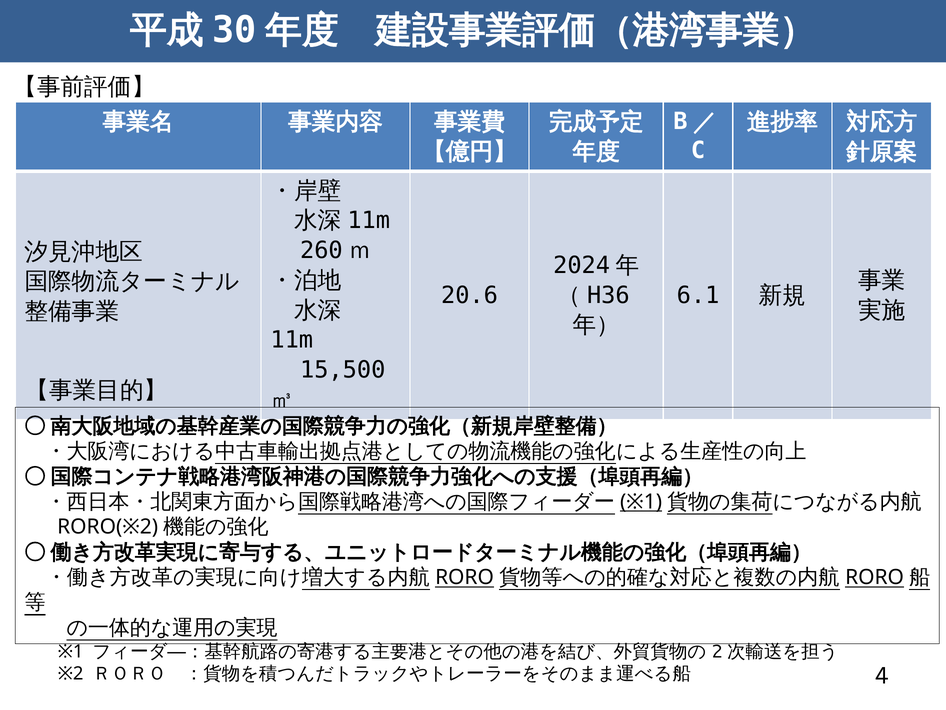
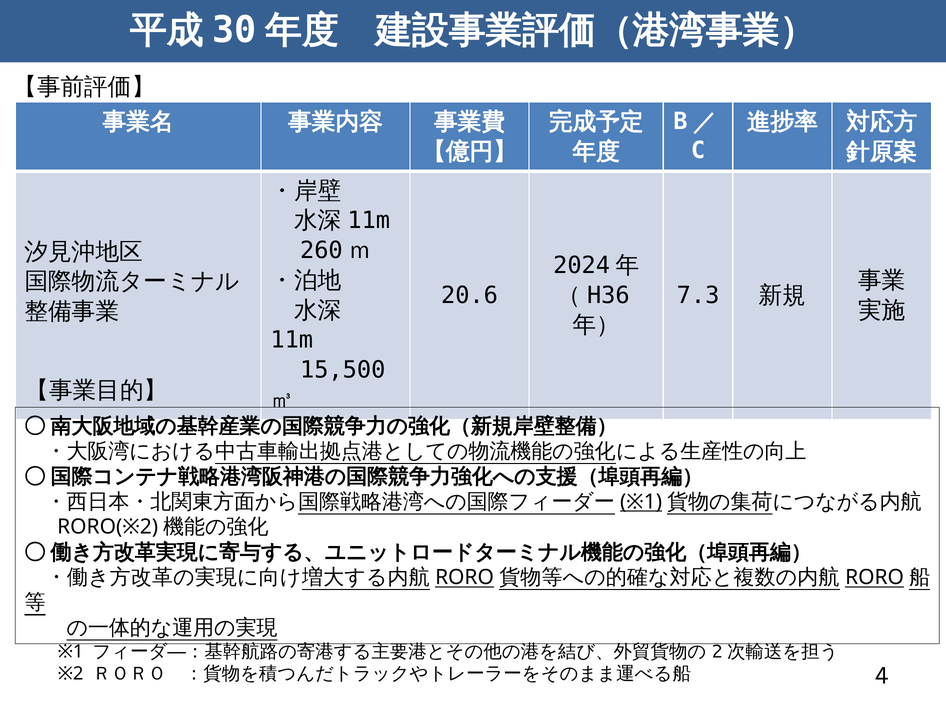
6.1: 6.1 -> 7.3
